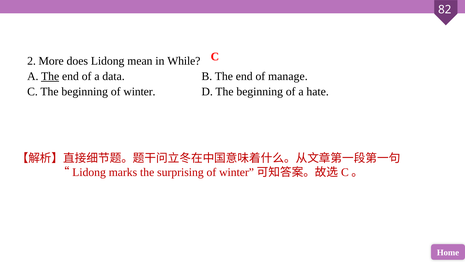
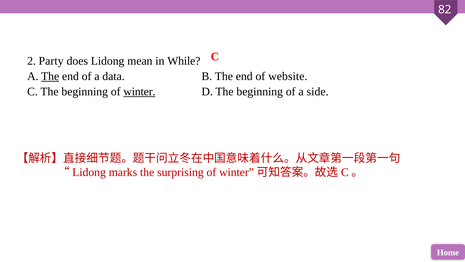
More: More -> Party
manage: manage -> website
winter underline: none -> present
hate: hate -> side
